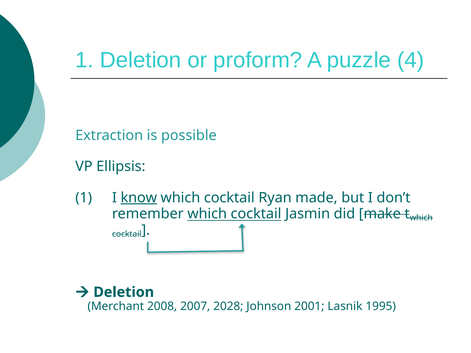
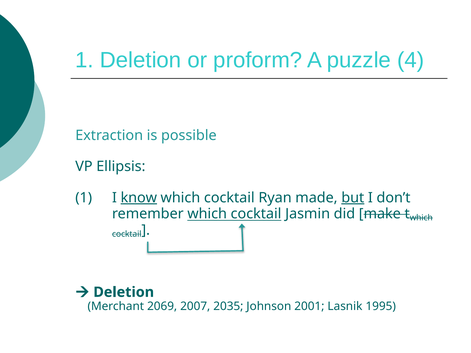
but underline: none -> present
2008: 2008 -> 2069
2028: 2028 -> 2035
